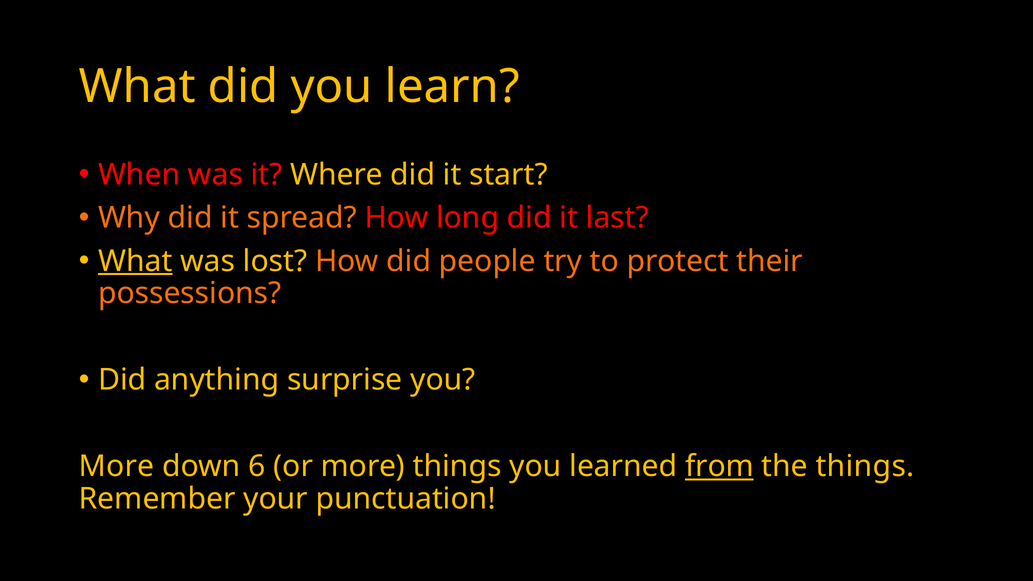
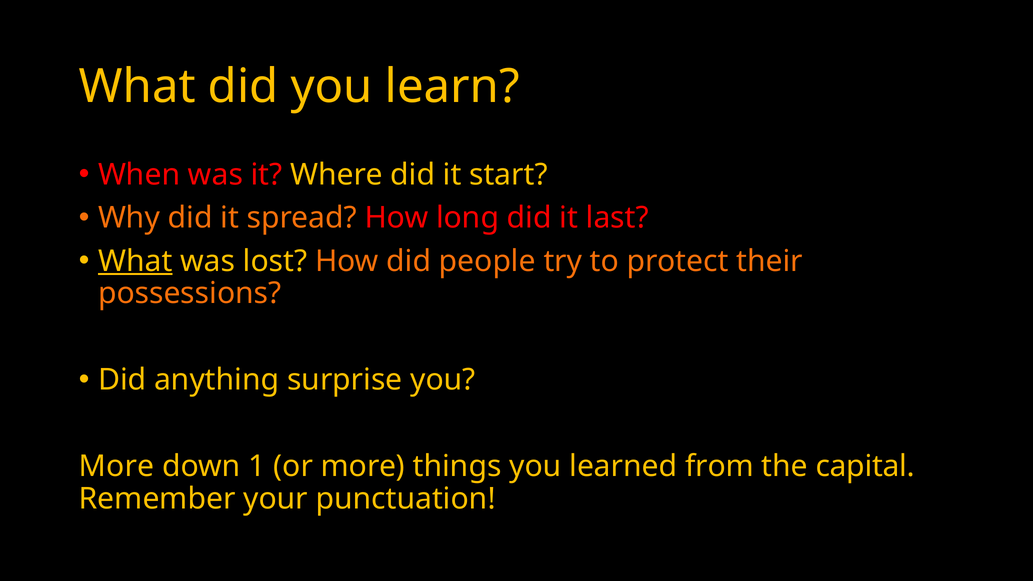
6: 6 -> 1
from underline: present -> none
the things: things -> capital
